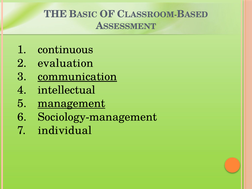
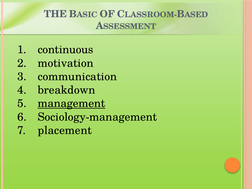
evaluation: evaluation -> motivation
communication underline: present -> none
intellectual: intellectual -> breakdown
individual: individual -> placement
